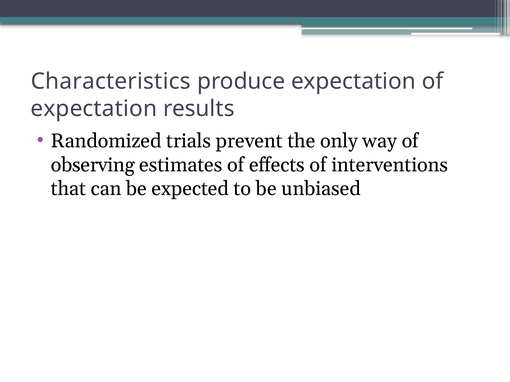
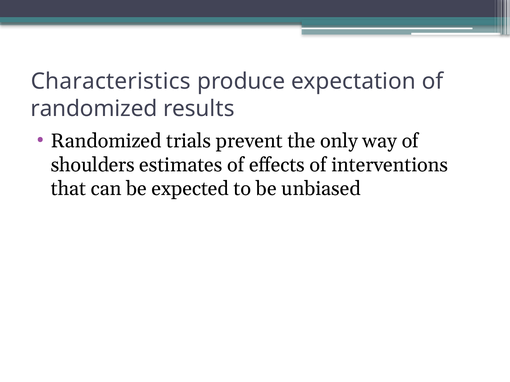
expectation at (94, 109): expectation -> randomized
observing: observing -> shoulders
